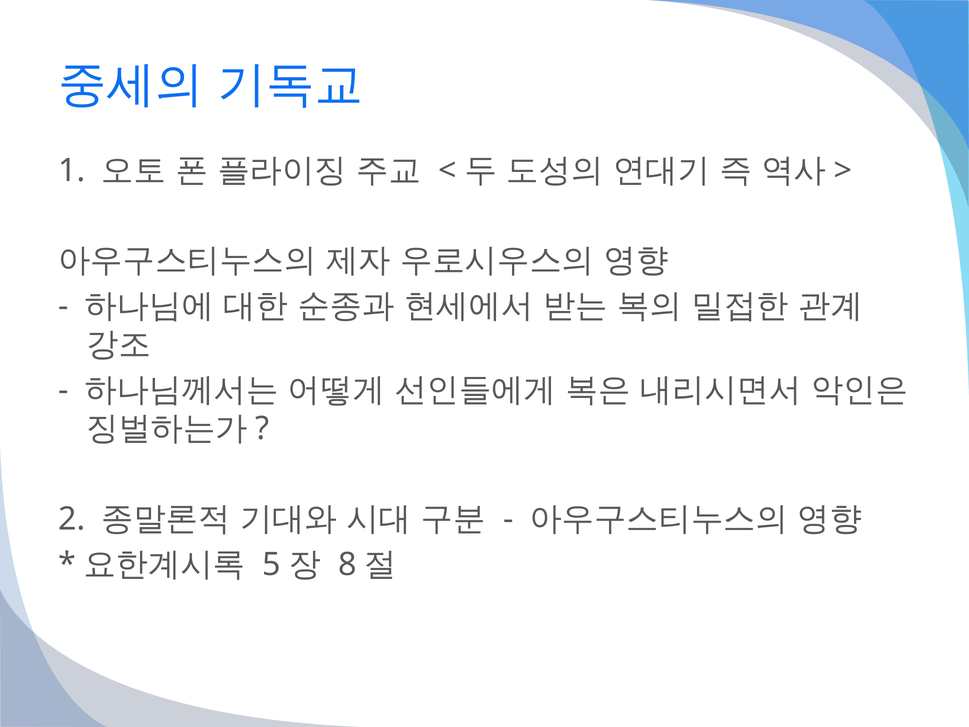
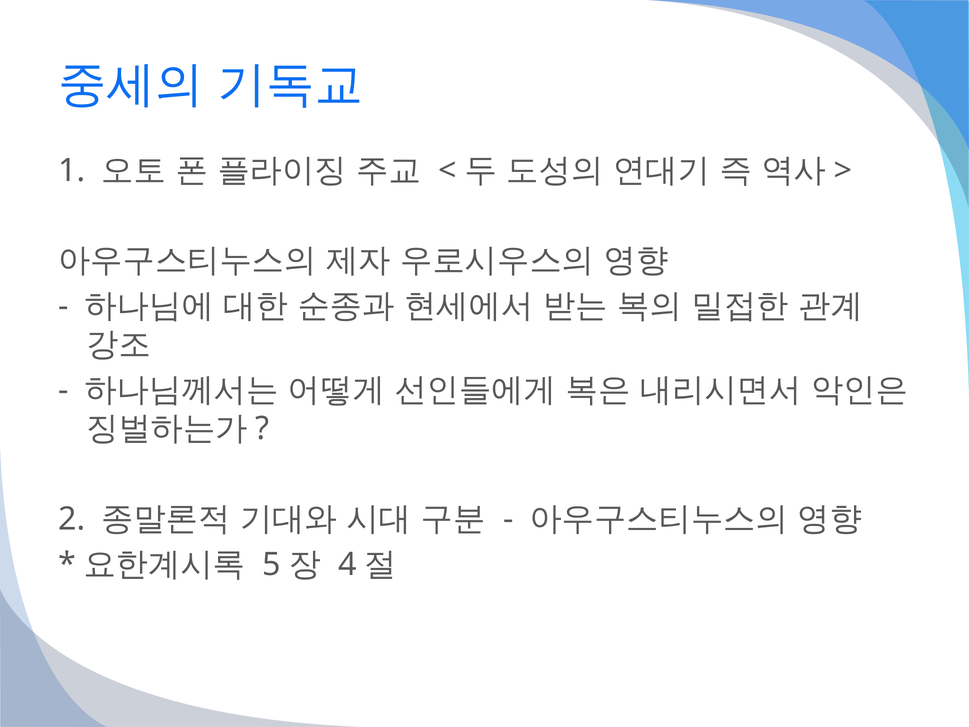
8: 8 -> 4
